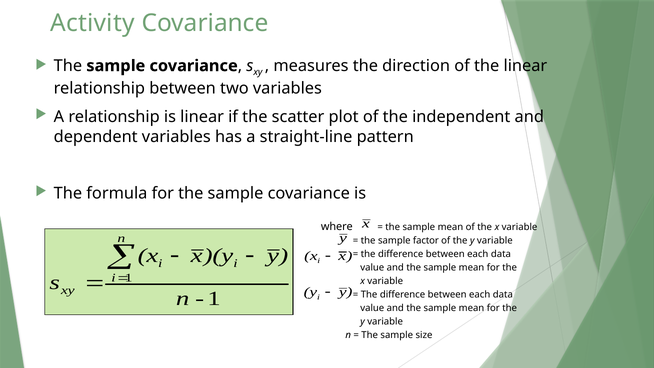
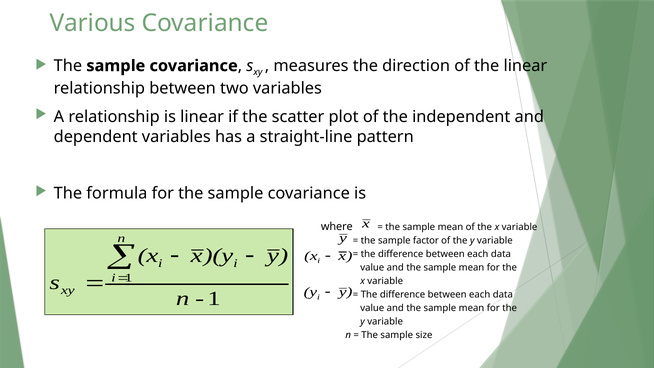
Activity: Activity -> Various
